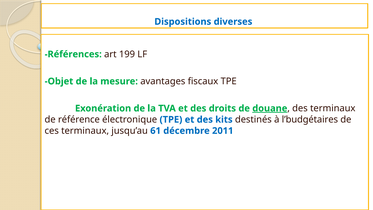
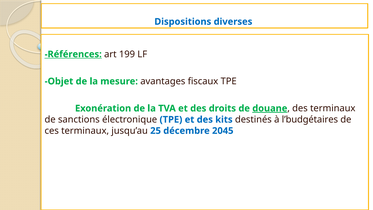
Références underline: none -> present
référence: référence -> sanctions
61: 61 -> 25
2011: 2011 -> 2045
